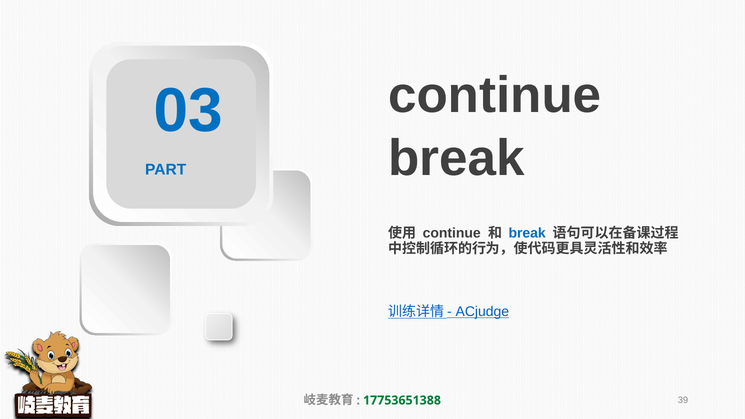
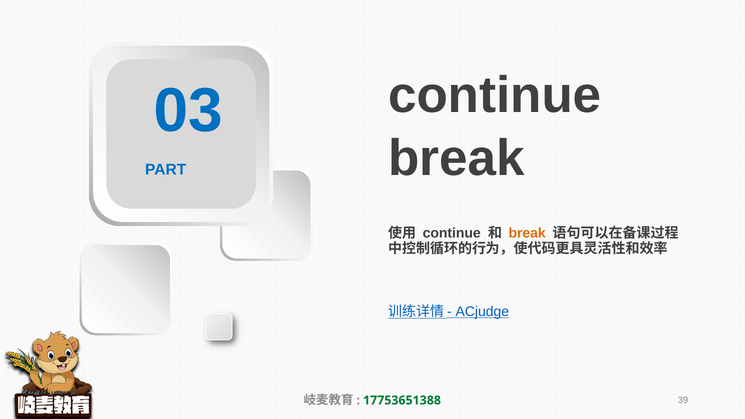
break at (527, 233) colour: blue -> orange
